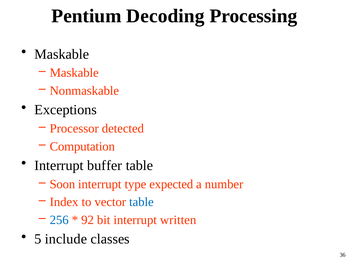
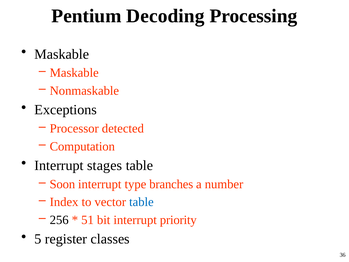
buffer: buffer -> stages
expected: expected -> branches
256 colour: blue -> black
92: 92 -> 51
written: written -> priority
include: include -> register
